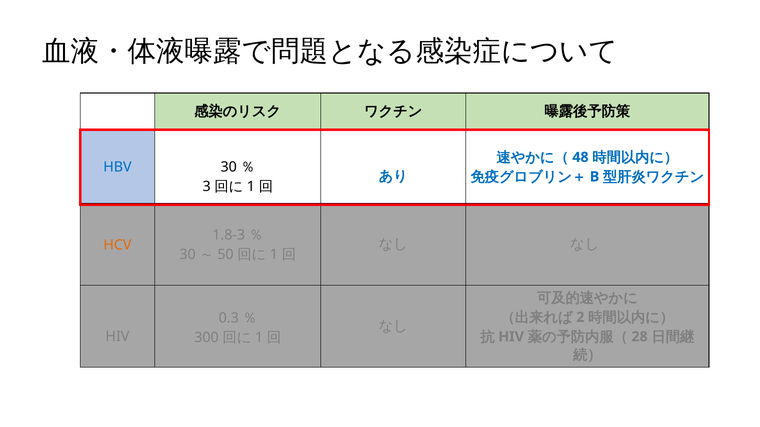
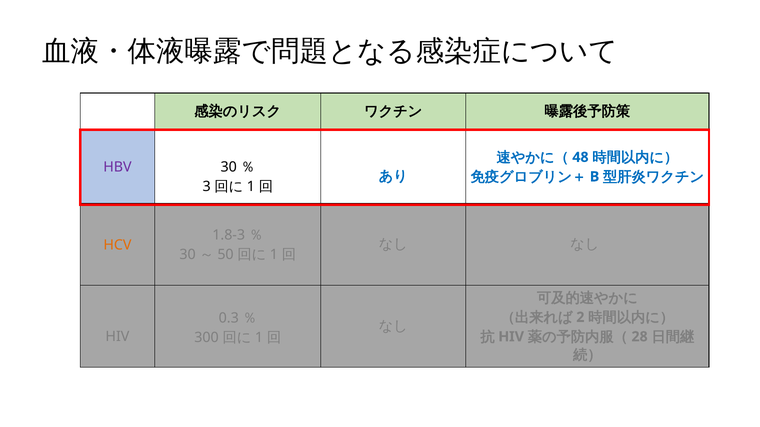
HBV colour: blue -> purple
